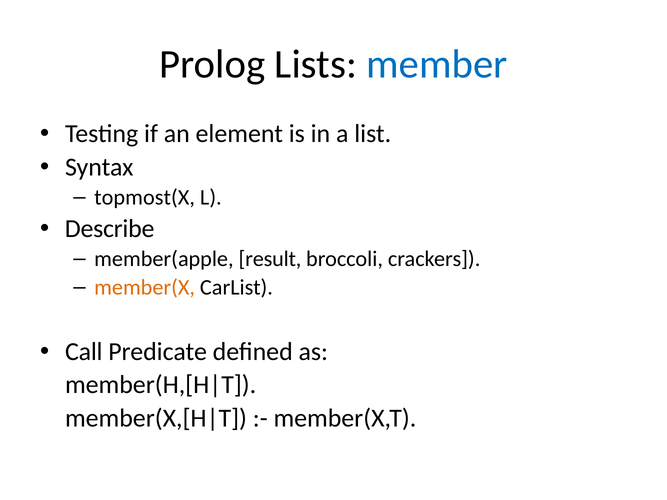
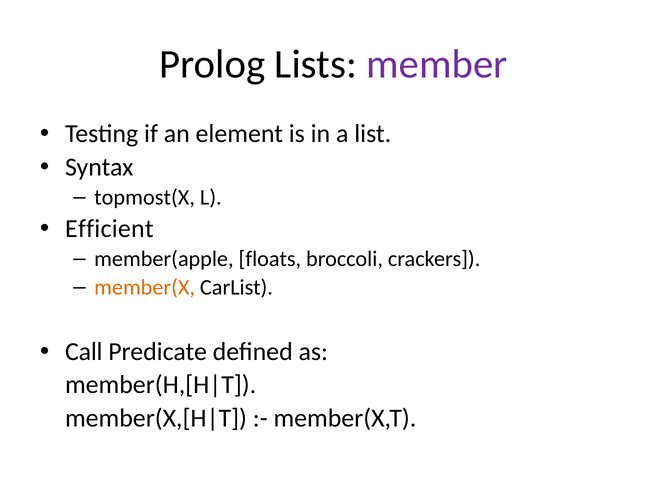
member colour: blue -> purple
Describe: Describe -> Efficient
result: result -> floats
